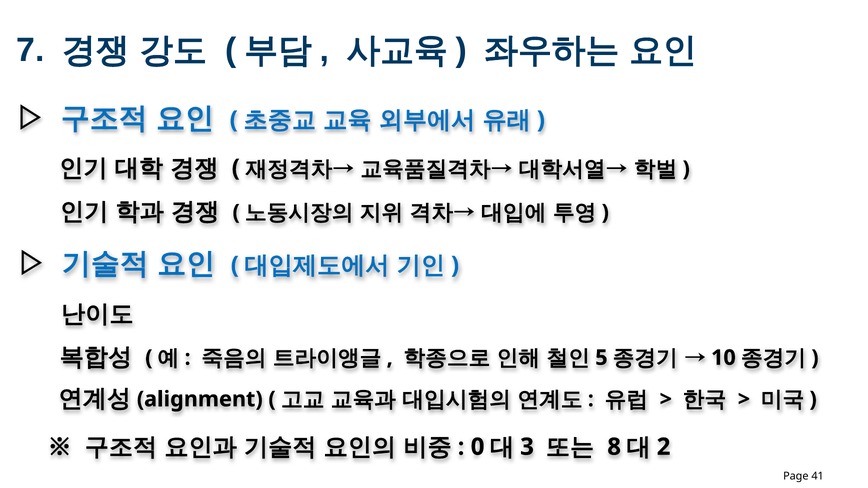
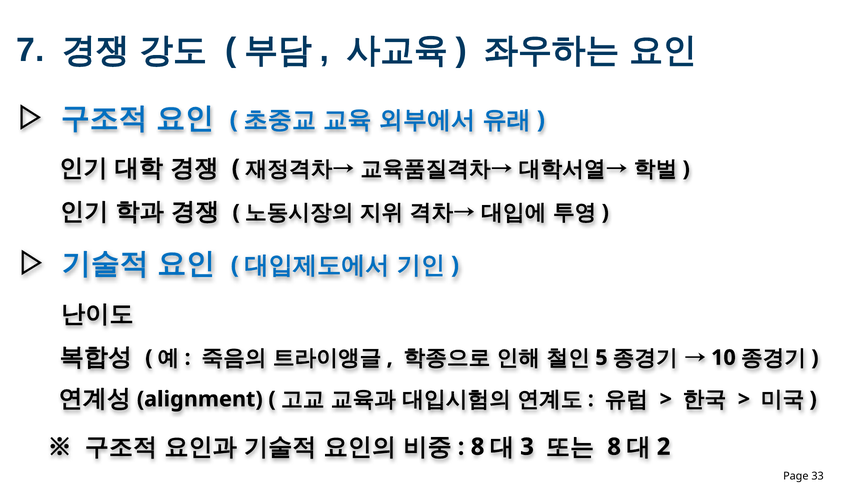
0 at (478, 447): 0 -> 8
41: 41 -> 33
